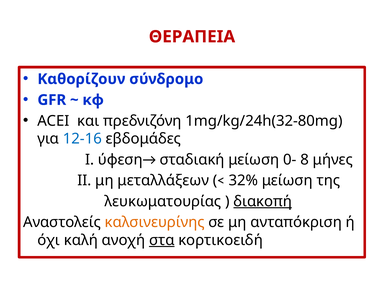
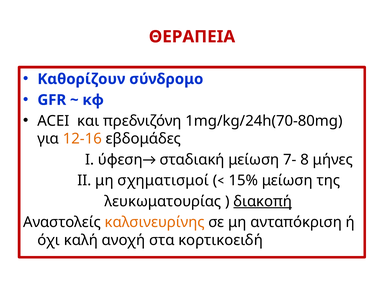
1mg/kg/24h(32-80mg: 1mg/kg/24h(32-80mg -> 1mg/kg/24h(70-80mg
12-16 colour: blue -> orange
0-: 0- -> 7-
μεταλλάξεων: μεταλλάξεων -> σχηματισμοί
32%: 32% -> 15%
στα underline: present -> none
